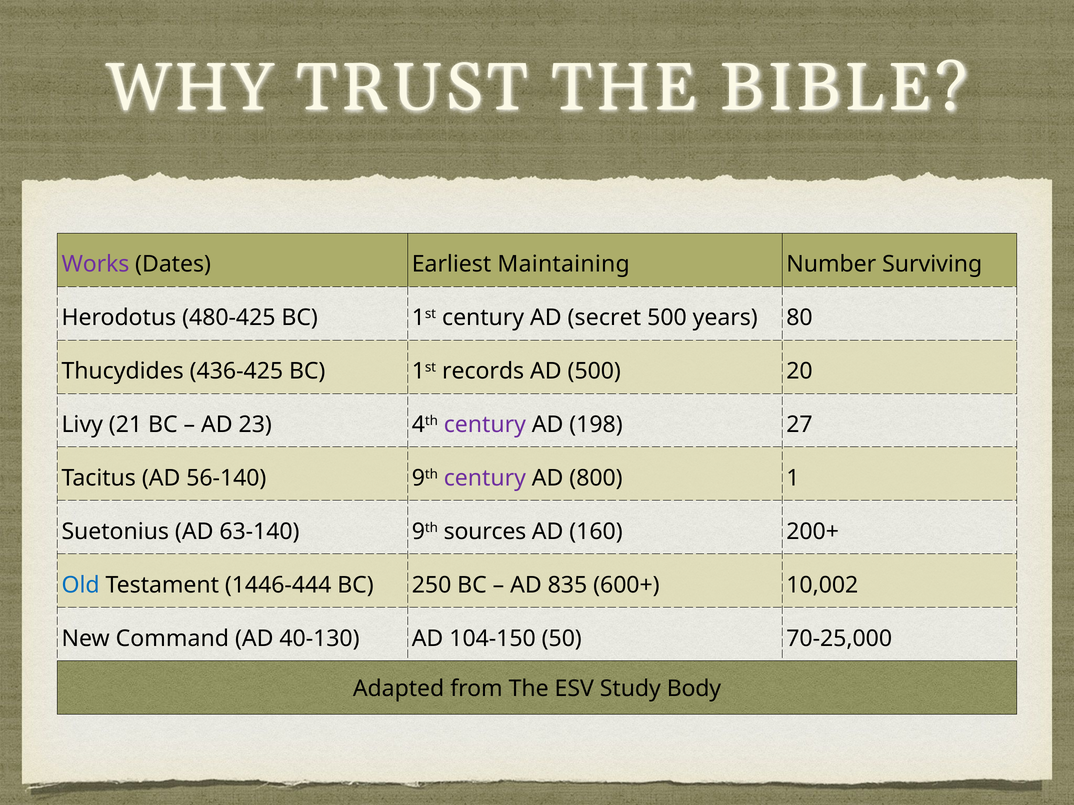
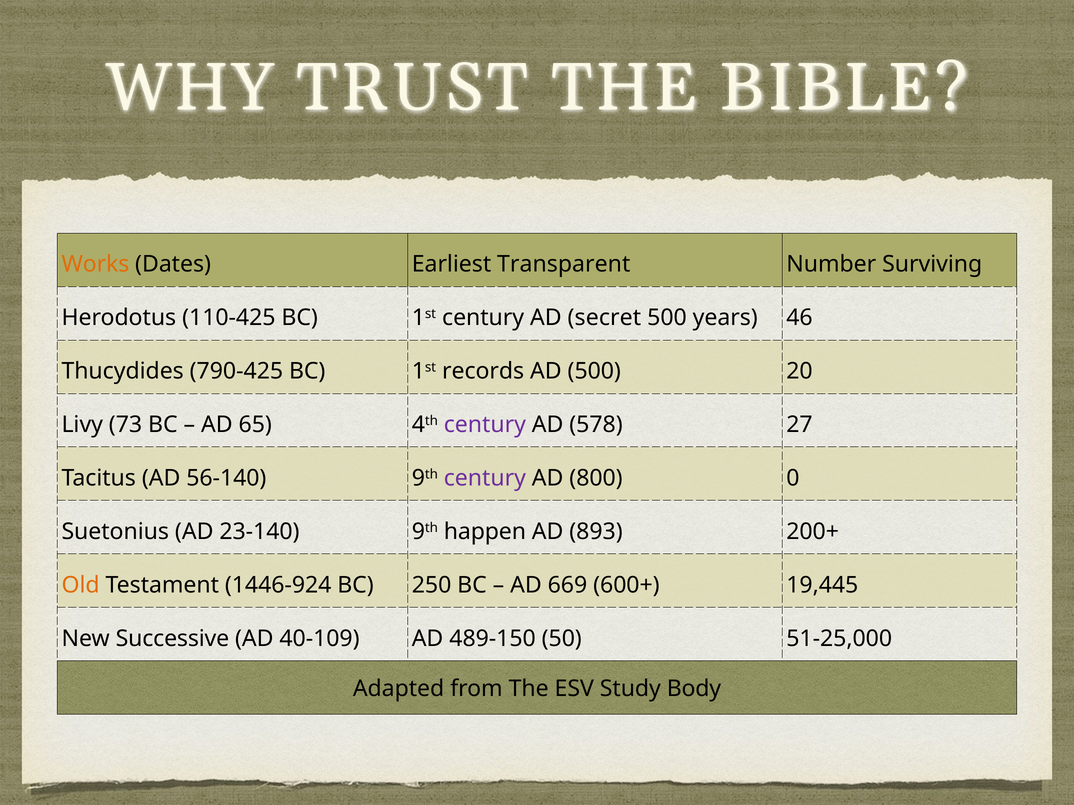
Works colour: purple -> orange
Maintaining: Maintaining -> Transparent
480-425: 480-425 -> 110-425
80: 80 -> 46
436-425: 436-425 -> 790-425
21: 21 -> 73
23: 23 -> 65
198: 198 -> 578
1: 1 -> 0
63-140: 63-140 -> 23-140
sources: sources -> happen
160: 160 -> 893
Old colour: blue -> orange
1446-444: 1446-444 -> 1446-924
835: 835 -> 669
10,002: 10,002 -> 19,445
Command: Command -> Successive
40-130: 40-130 -> 40-109
104-150: 104-150 -> 489-150
70-25,000: 70-25,000 -> 51-25,000
